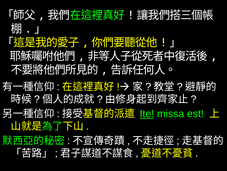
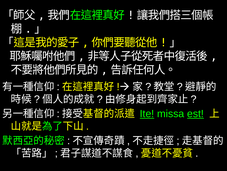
est underline: none -> present
